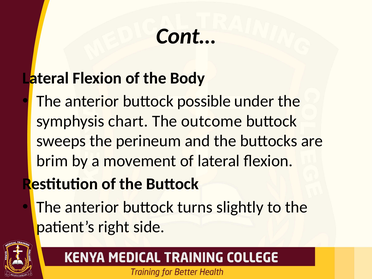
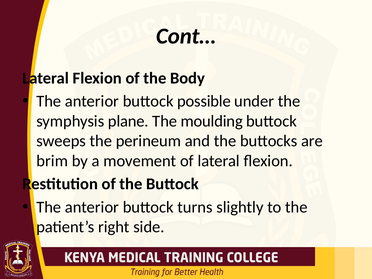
chart: chart -> plane
outcome: outcome -> moulding
